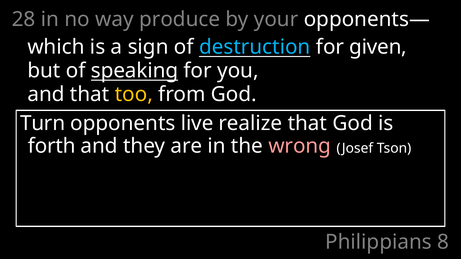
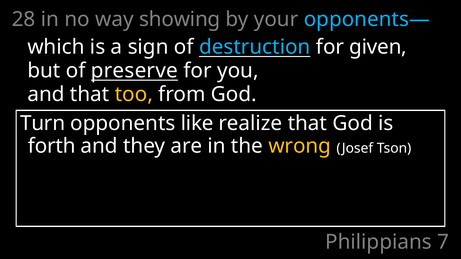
produce: produce -> showing
opponents— colour: white -> light blue
speaking: speaking -> preserve
live: live -> like
wrong colour: pink -> yellow
8: 8 -> 7
